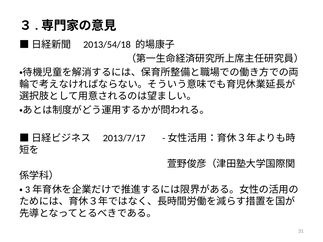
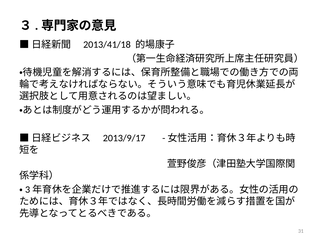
2013/54/18: 2013/54/18 -> 2013/41/18
2013/7/17: 2013/7/17 -> 2013/9/17
